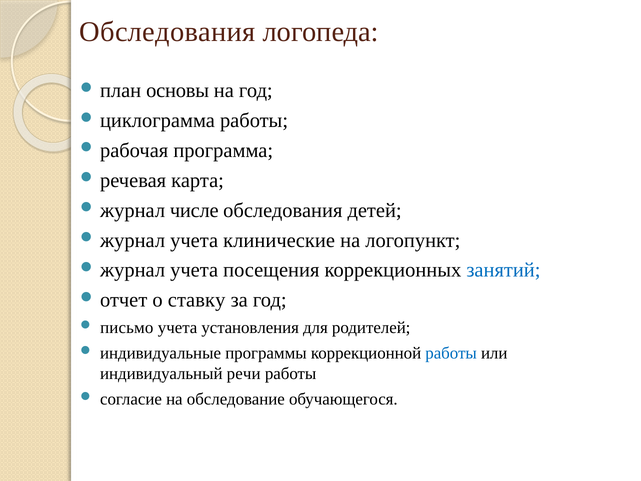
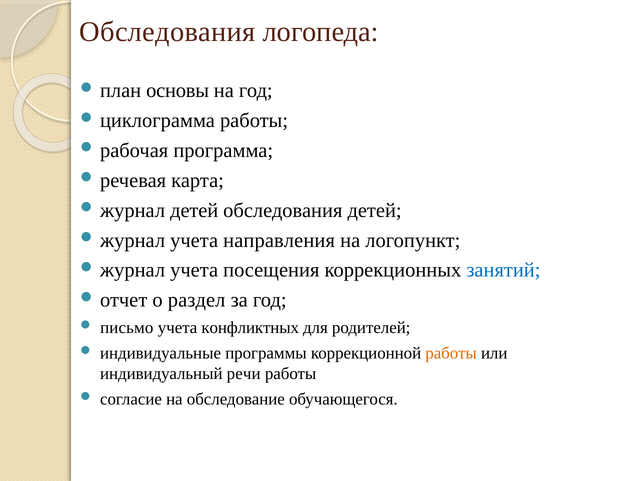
числе at (194, 210): числе -> детей
клинические: клинические -> направления
ставку: ставку -> раздел
установления: установления -> конфликтных
работы at (451, 353) colour: blue -> orange
